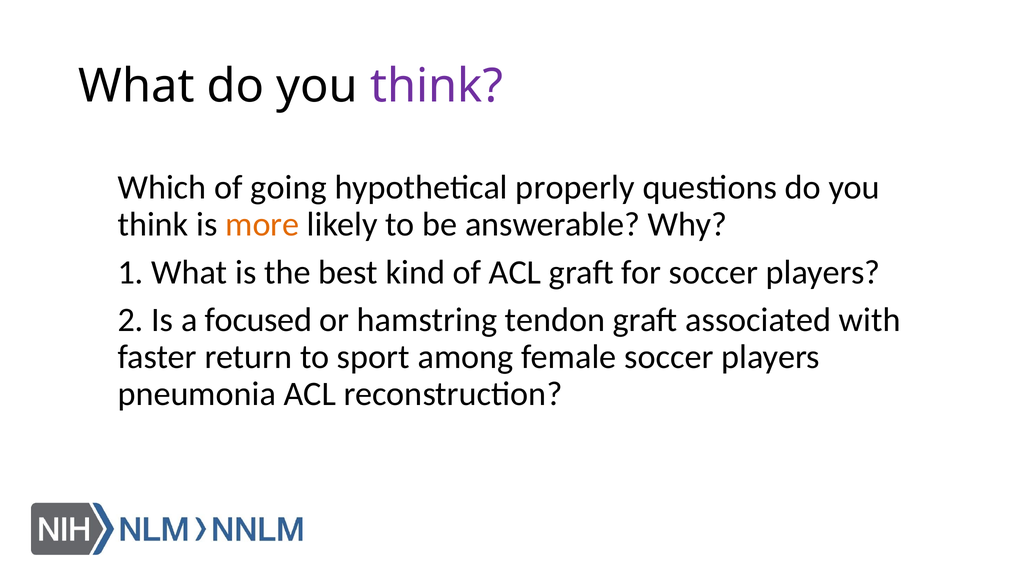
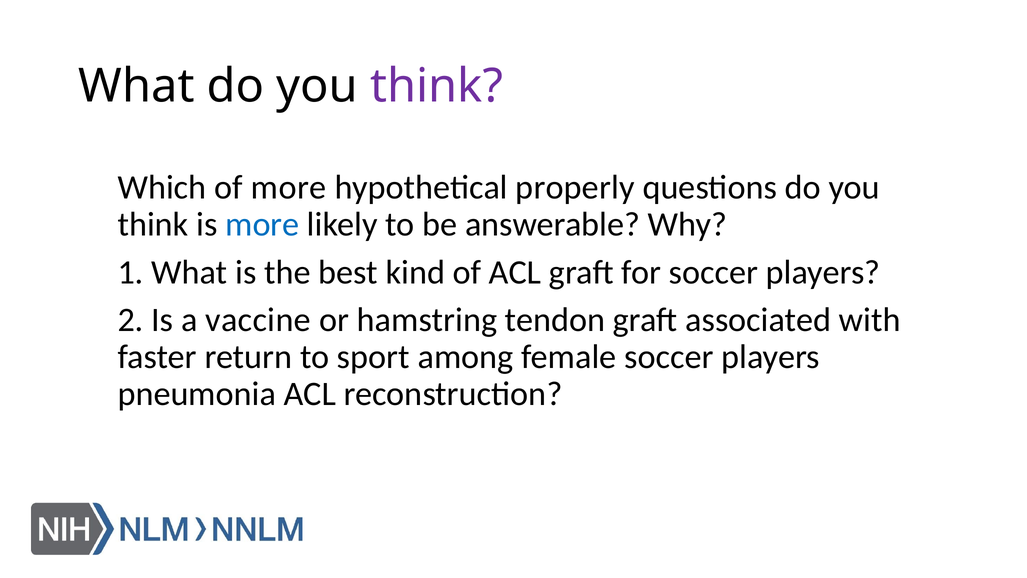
of going: going -> more
more at (262, 224) colour: orange -> blue
focused: focused -> vaccine
